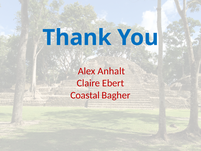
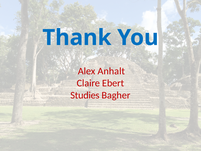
Coastal: Coastal -> Studies
